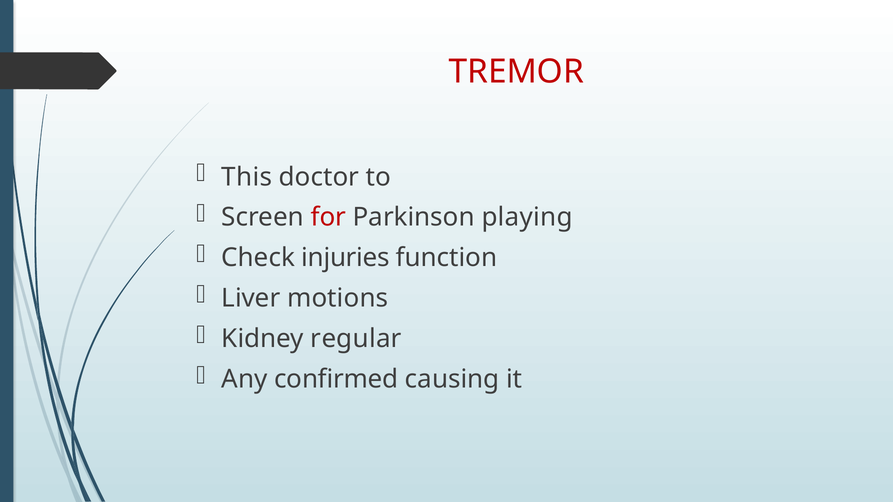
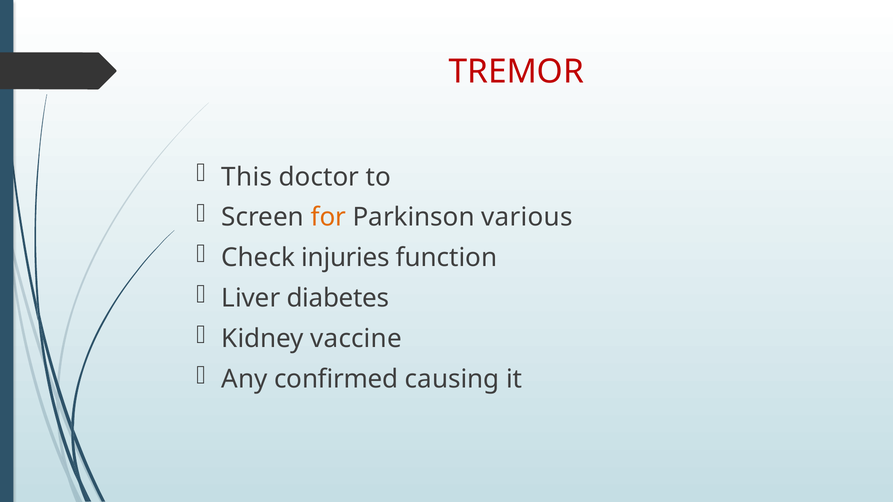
for colour: red -> orange
playing: playing -> various
motions: motions -> diabetes
regular: regular -> vaccine
